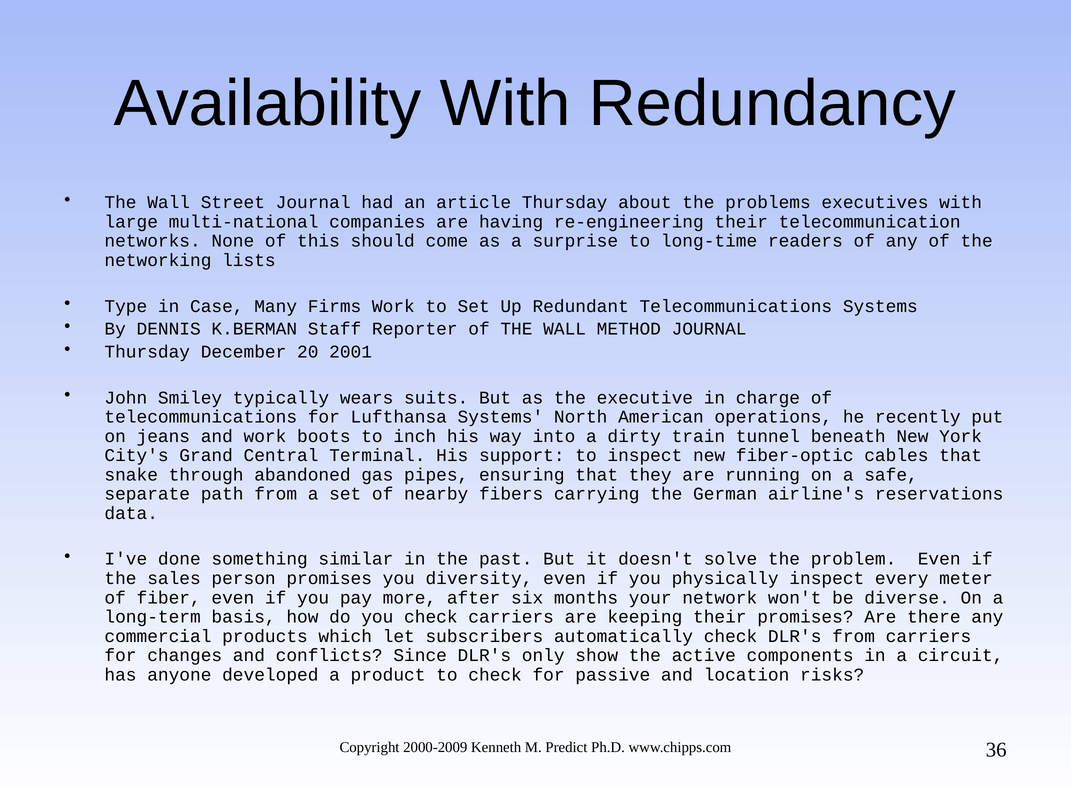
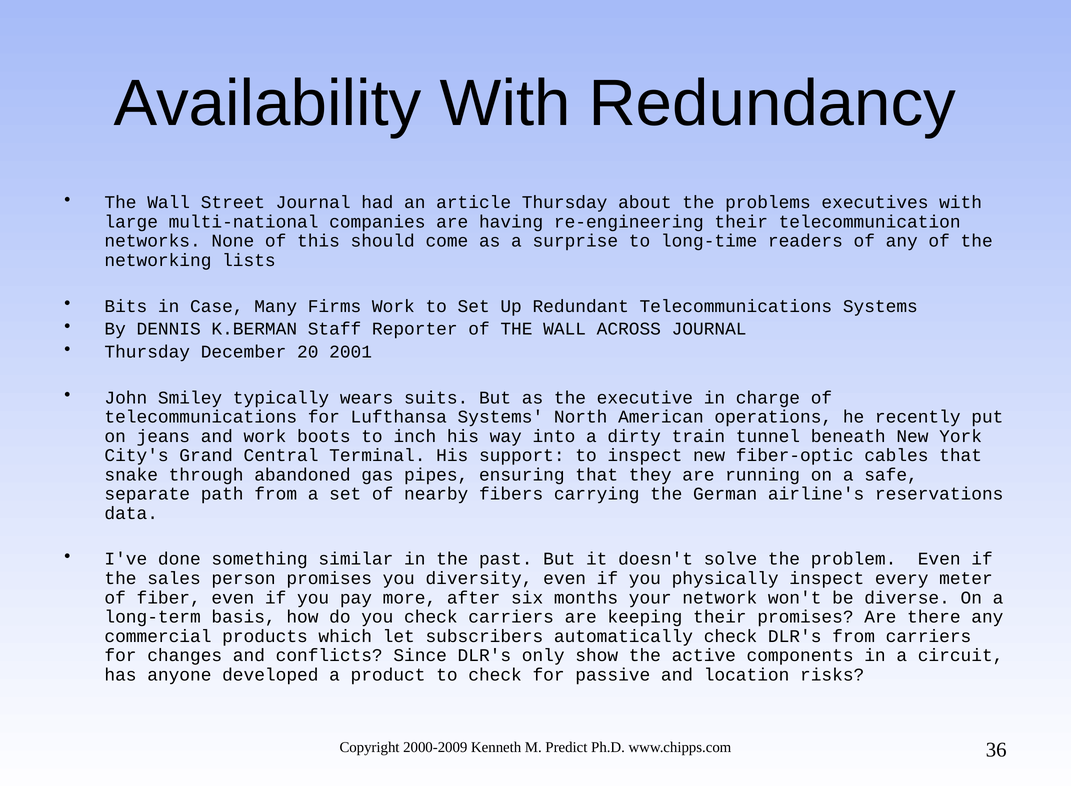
Type: Type -> Bits
METHOD: METHOD -> ACROSS
